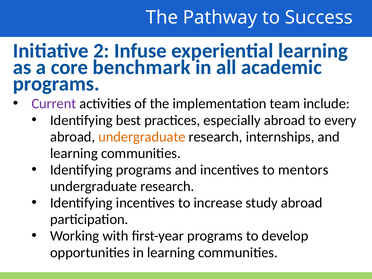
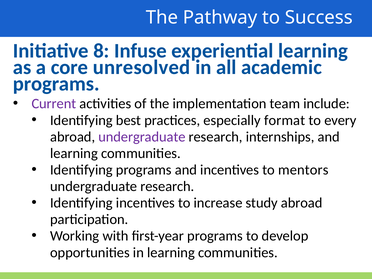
2: 2 -> 8
benchmark: benchmark -> unresolved
especially abroad: abroad -> format
undergraduate at (142, 137) colour: orange -> purple
